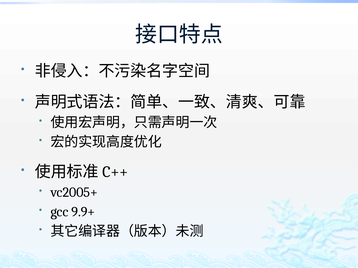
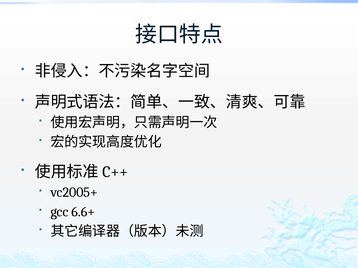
9.9+: 9.9+ -> 6.6+
